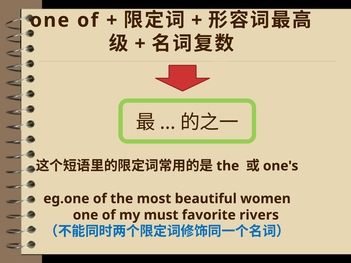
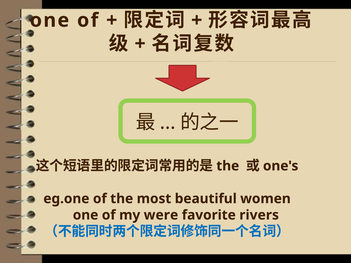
must: must -> were
